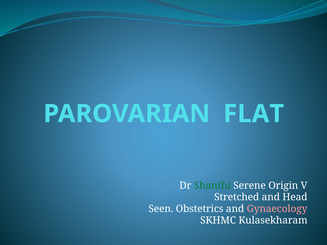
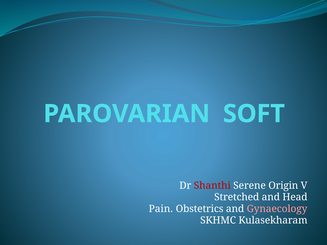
FLAT: FLAT -> SOFT
Shanthi colour: green -> red
Seen: Seen -> Pain
